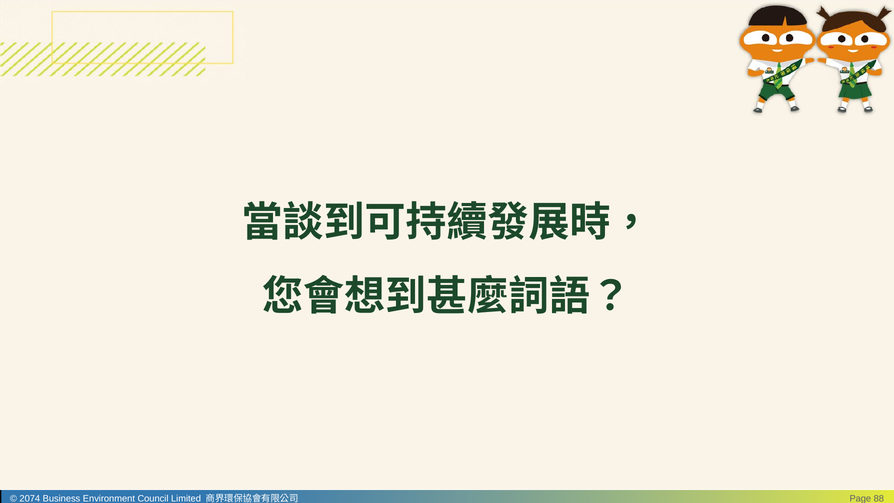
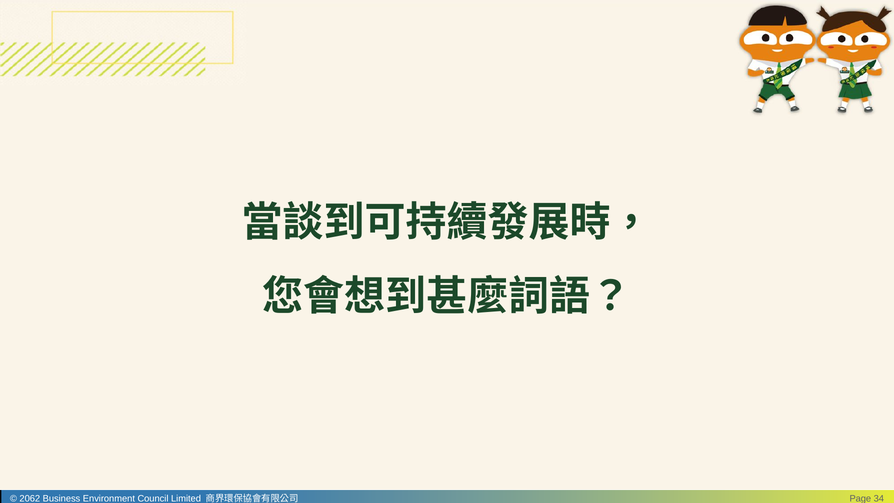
2074: 2074 -> 2062
88: 88 -> 34
